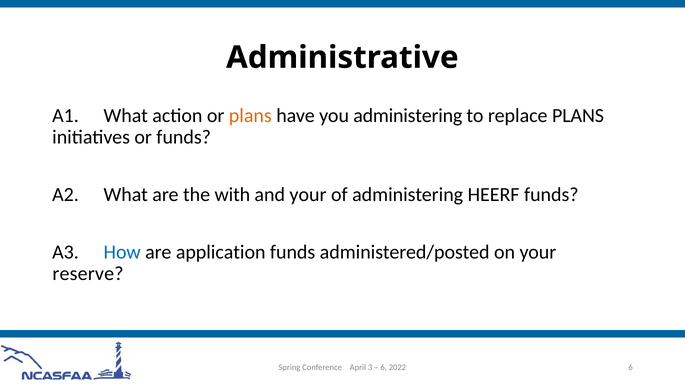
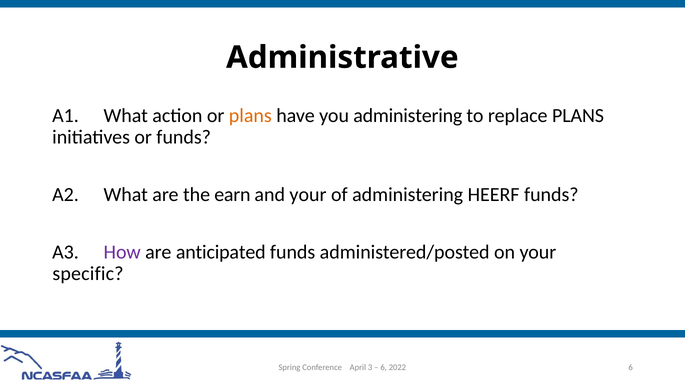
with: with -> earn
How colour: blue -> purple
application: application -> anticipated
reserve: reserve -> specific
